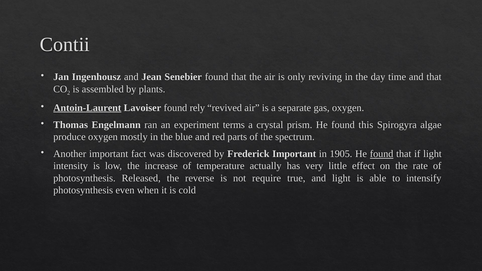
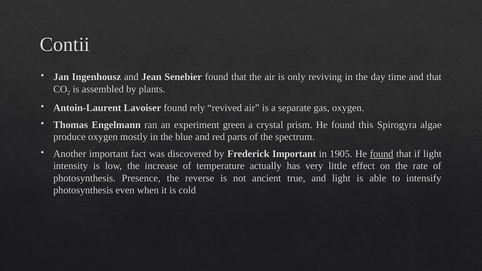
Antoin-Laurent underline: present -> none
terms: terms -> green
Released: Released -> Presence
require: require -> ancient
